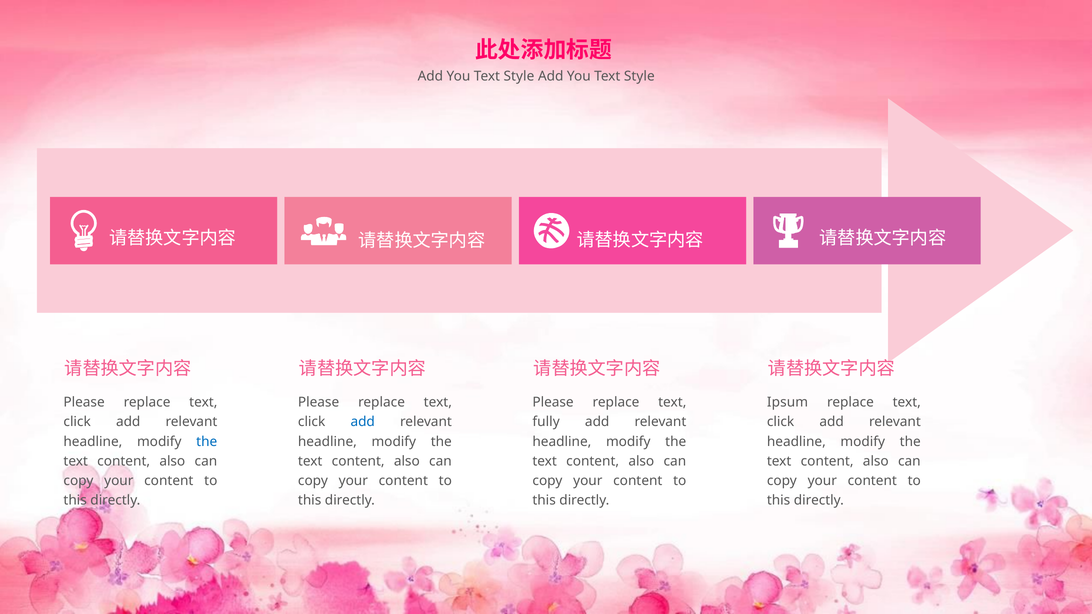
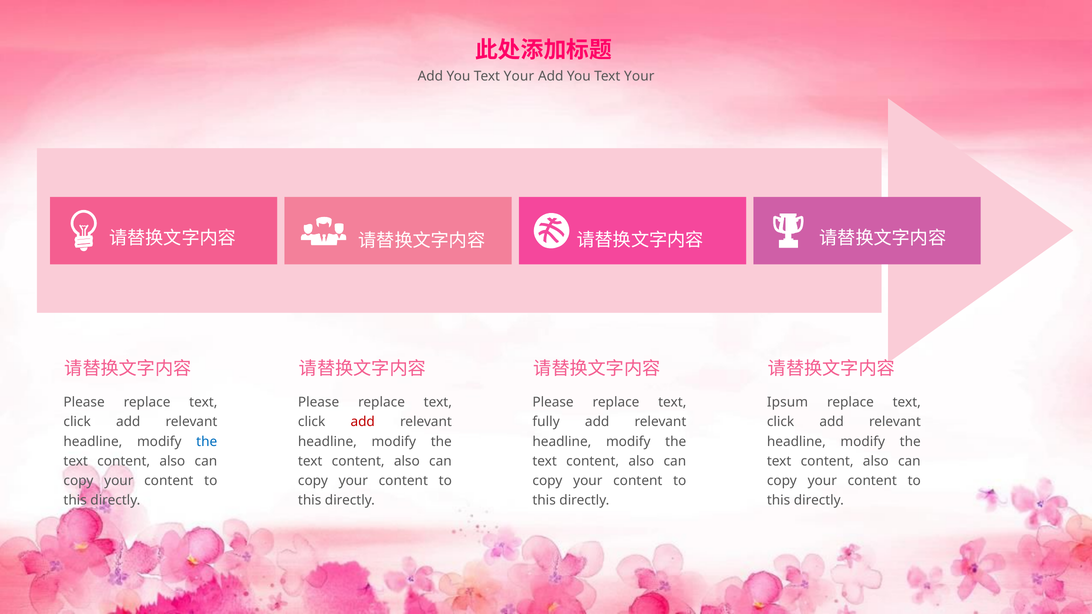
Style at (519, 76): Style -> Your
Style at (639, 76): Style -> Your
add at (363, 422) colour: blue -> red
